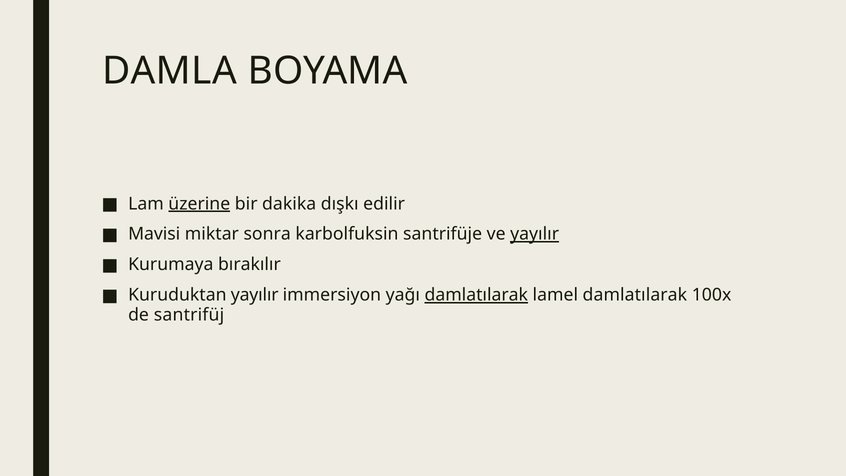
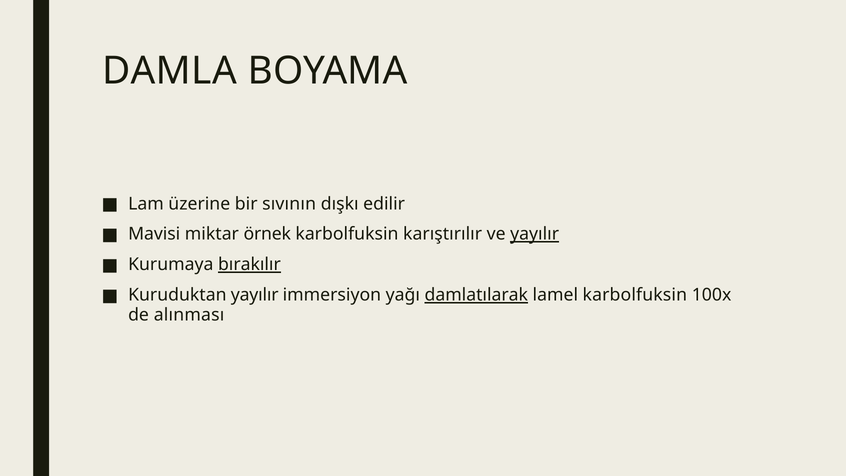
üzerine underline: present -> none
dakika: dakika -> sıvının
sonra: sonra -> örnek
santrifüje: santrifüje -> karıştırılır
bırakılır underline: none -> present
lamel damlatılarak: damlatılarak -> karbolfuksin
santrifüj: santrifüj -> alınması
